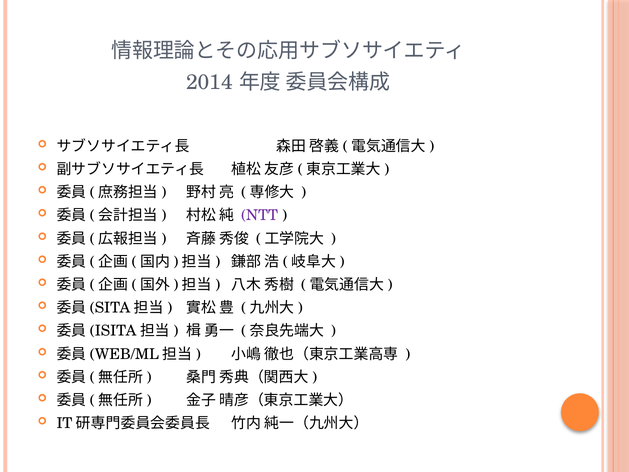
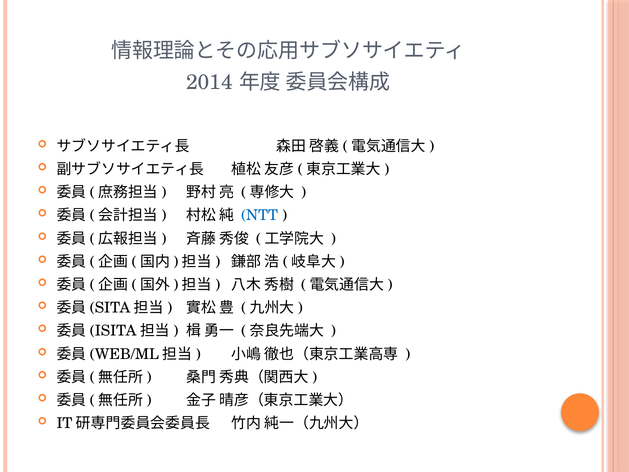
NTT colour: purple -> blue
